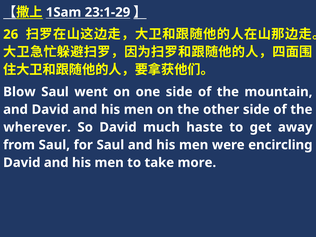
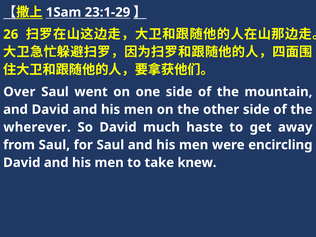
Blow: Blow -> Over
more: more -> knew
